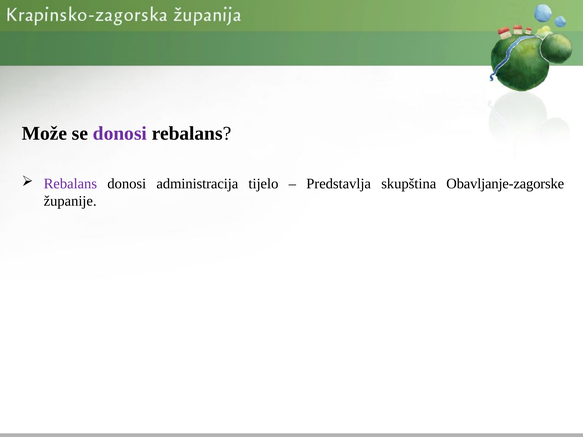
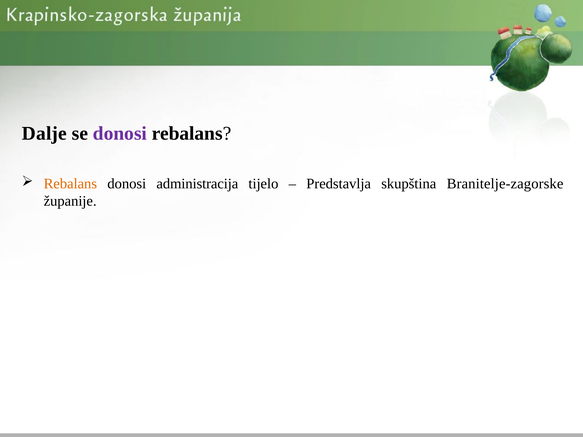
Može: Može -> Dalje
Rebalans at (70, 184) colour: purple -> orange
Obavljanje-zagorske: Obavljanje-zagorske -> Branitelje-zagorske
